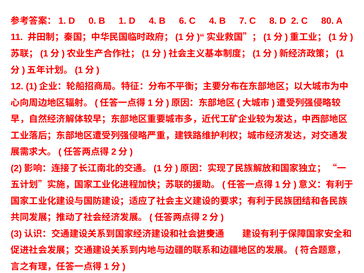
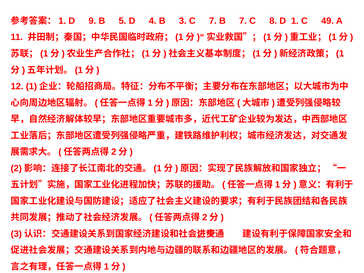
0: 0 -> 9
1: 1 -> 5
6: 6 -> 3
C 4: 4 -> 7
2: 2 -> 1
80: 80 -> 49
